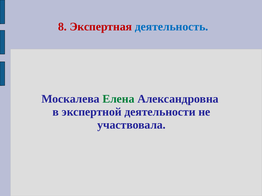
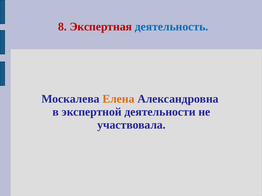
Елена colour: green -> orange
